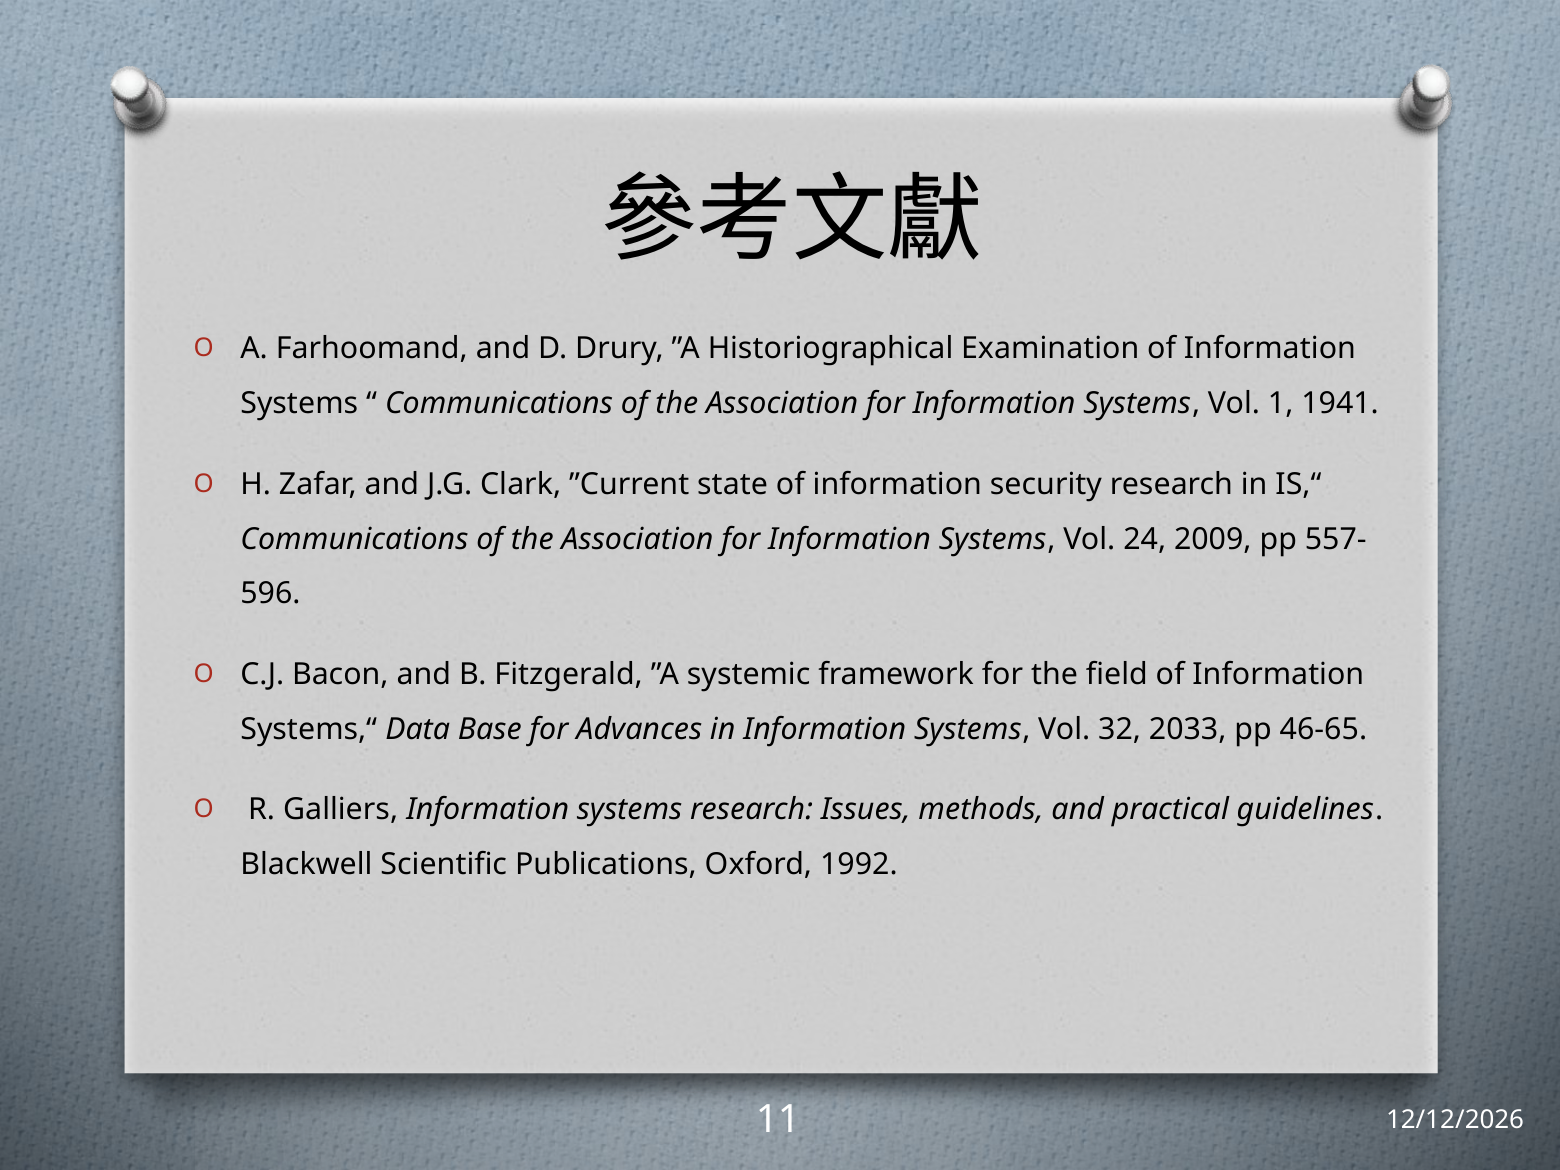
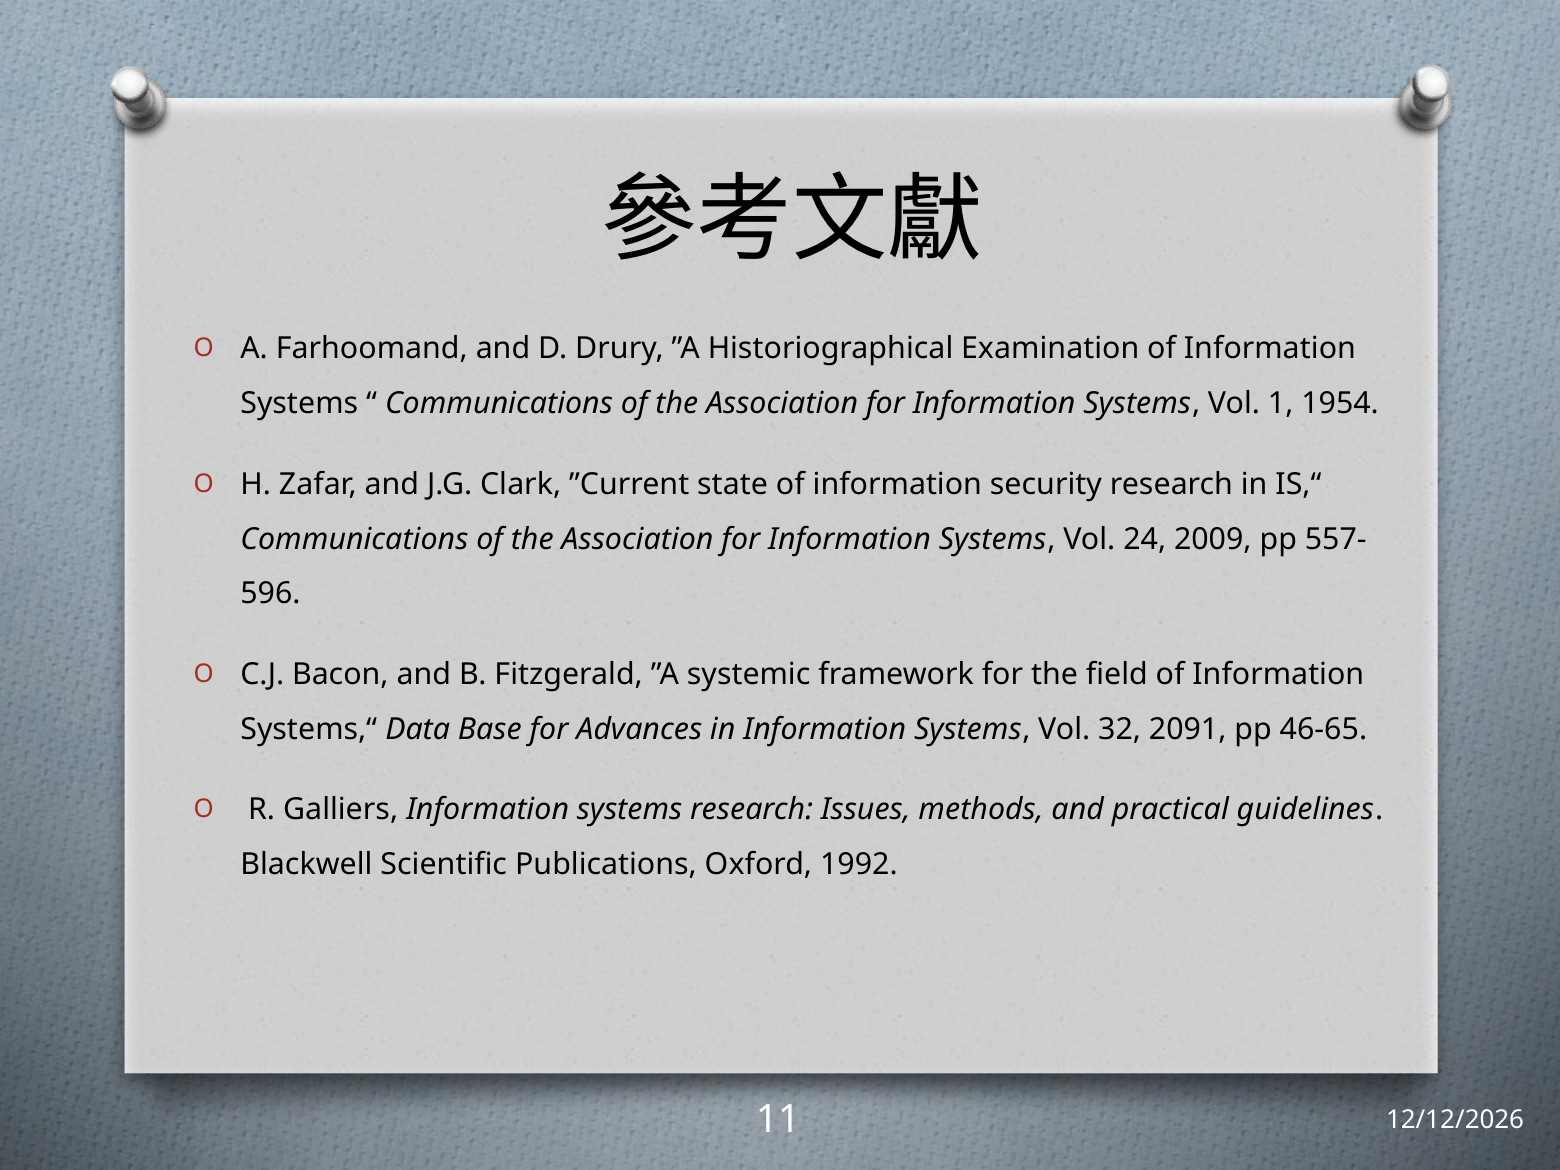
1941: 1941 -> 1954
2033: 2033 -> 2091
